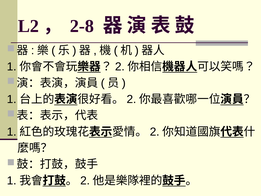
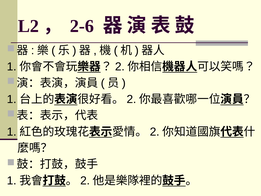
2-8: 2-8 -> 2-6
